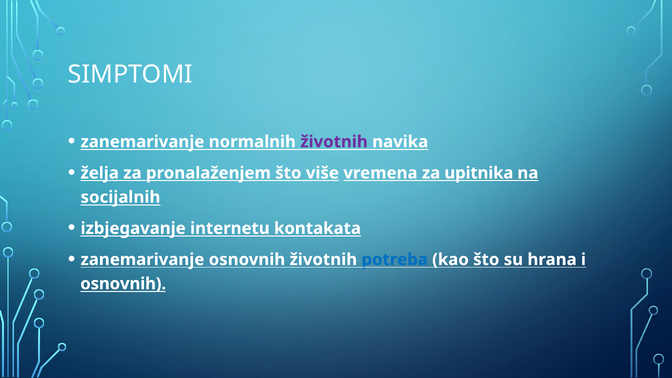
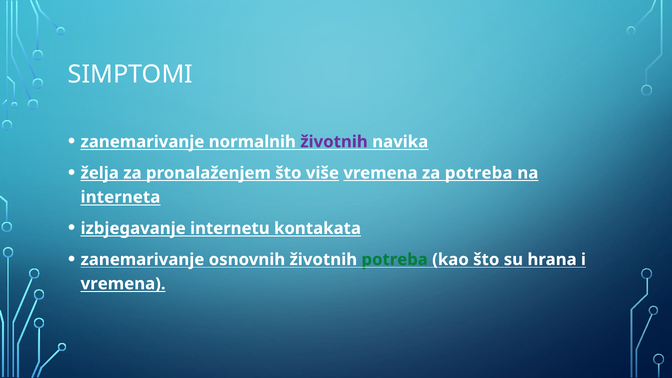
za upitnika: upitnika -> potreba
socijalnih: socijalnih -> interneta
potreba at (395, 260) colour: blue -> green
osnovnih at (123, 284): osnovnih -> vremena
